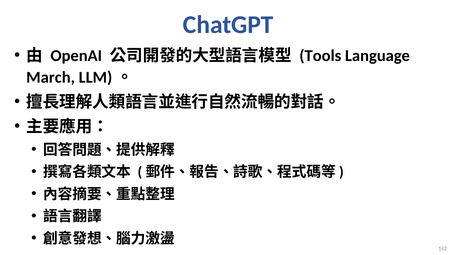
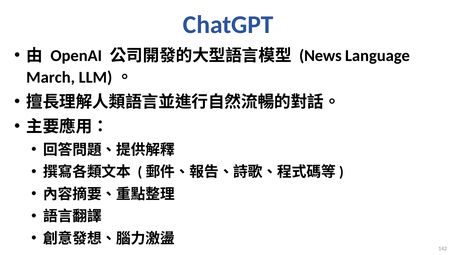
Tools: Tools -> News
